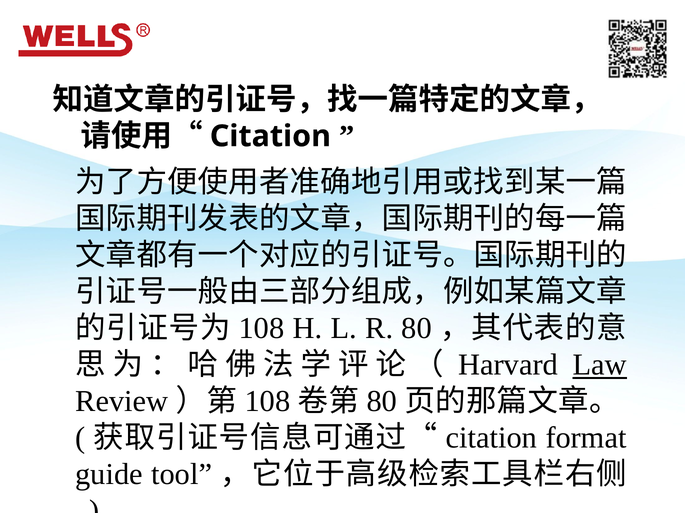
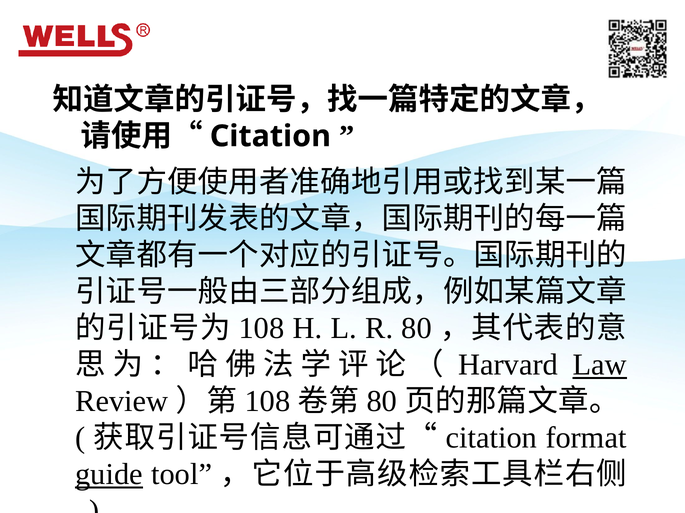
guide underline: none -> present
